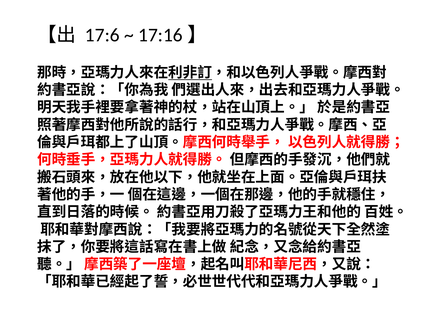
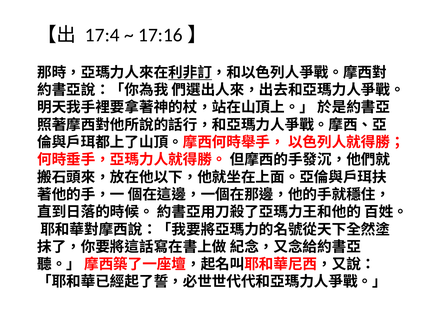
17:6: 17:6 -> 17:4
